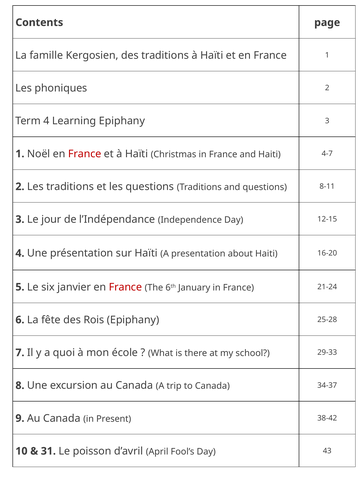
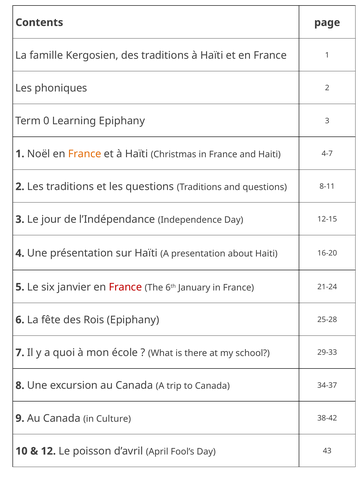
Term 4: 4 -> 0
France at (85, 154) colour: red -> orange
Present: Present -> Culture
31: 31 -> 12
